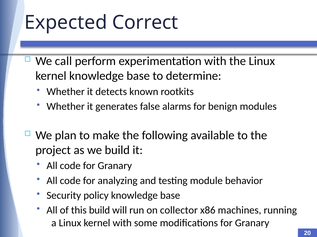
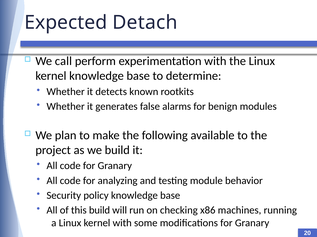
Correct: Correct -> Detach
collector: collector -> checking
